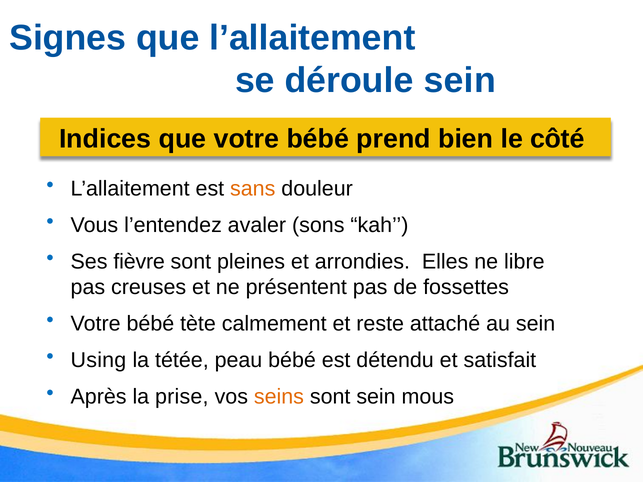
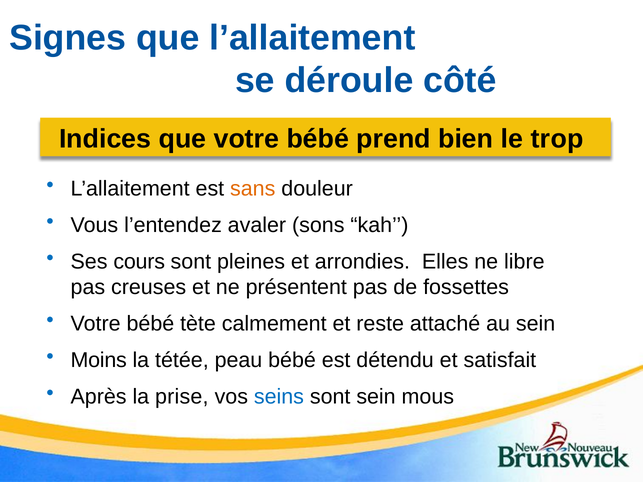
déroule sein: sein -> côté
côté: côté -> trop
fièvre: fièvre -> cours
Using: Using -> Moins
seins colour: orange -> blue
